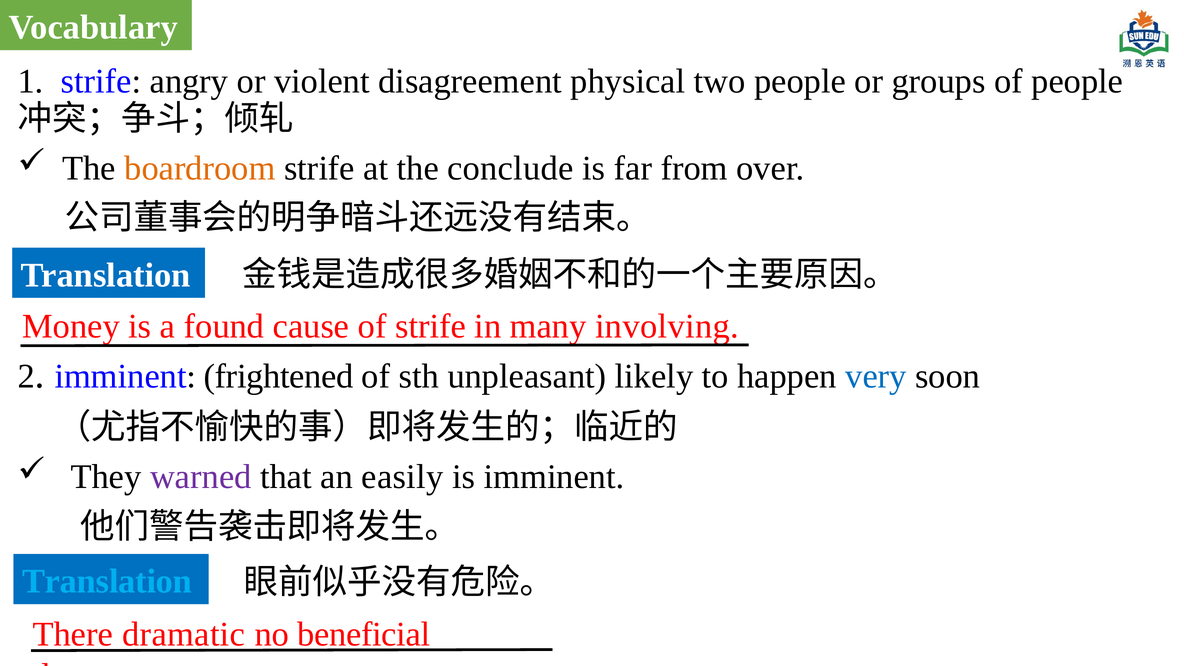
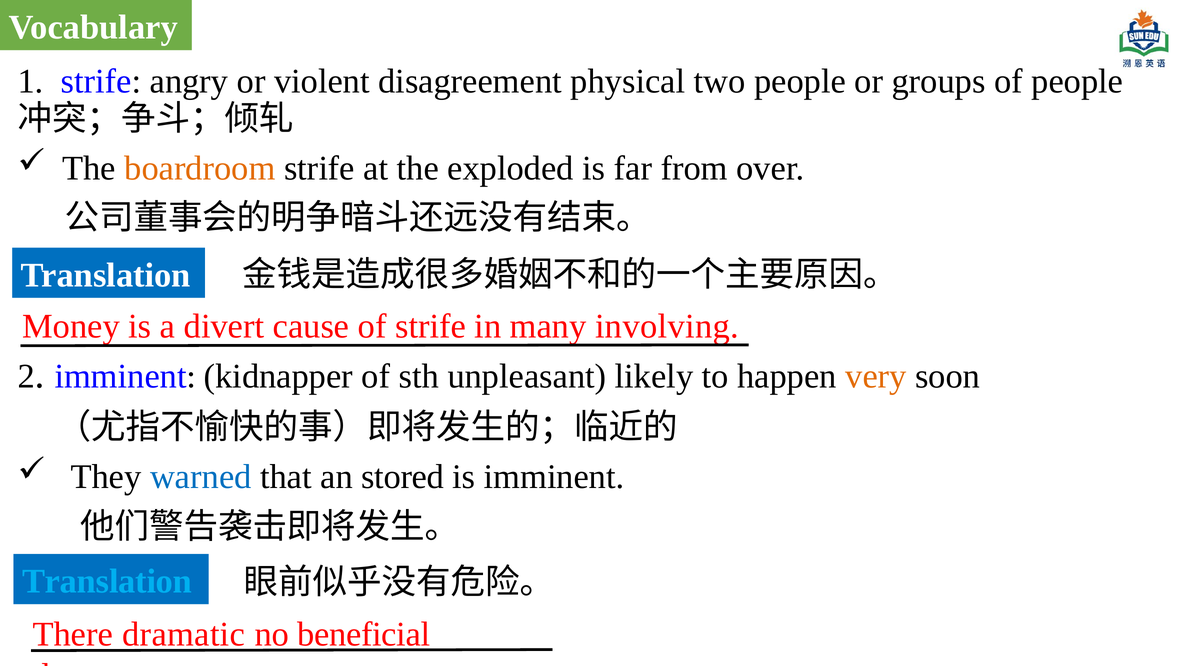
conclude: conclude -> exploded
found: found -> divert
frightened: frightened -> kidnapper
very colour: blue -> orange
warned colour: purple -> blue
easily: easily -> stored
